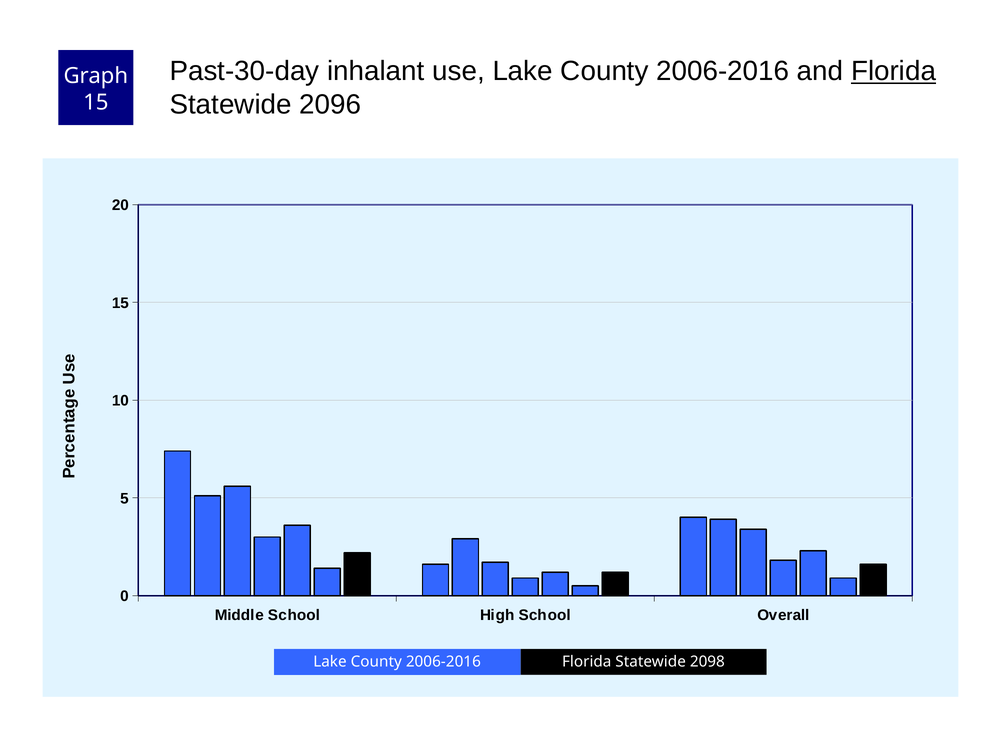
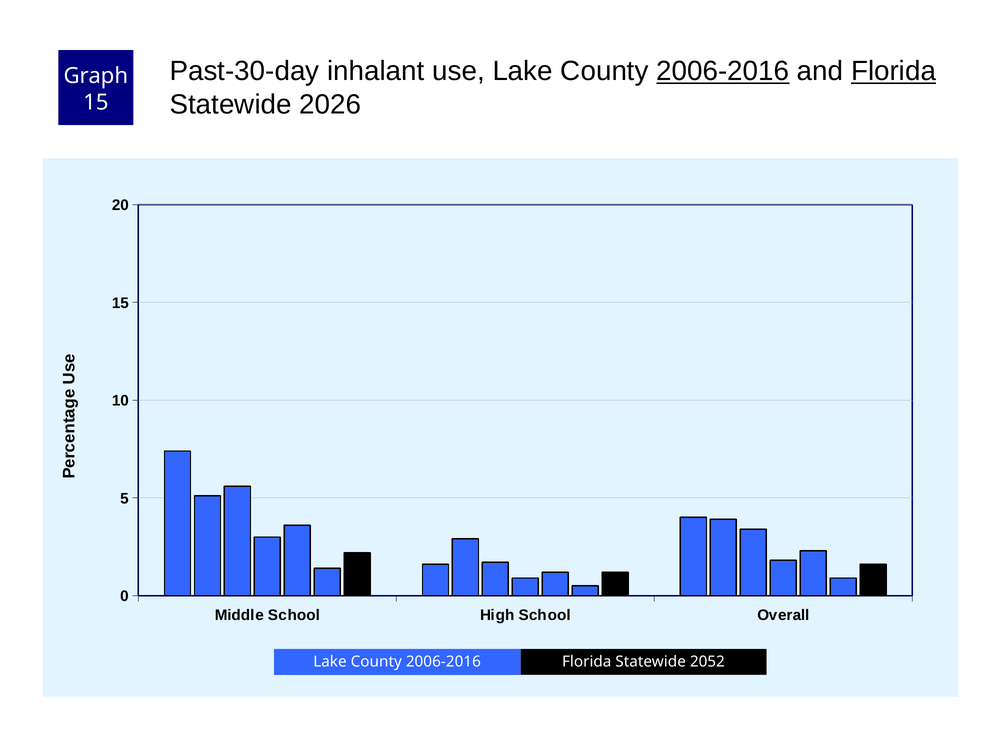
2006-2016 at (723, 71) underline: none -> present
2096: 2096 -> 2026
2098: 2098 -> 2052
